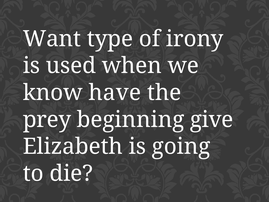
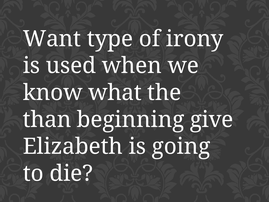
have: have -> what
prey: prey -> than
